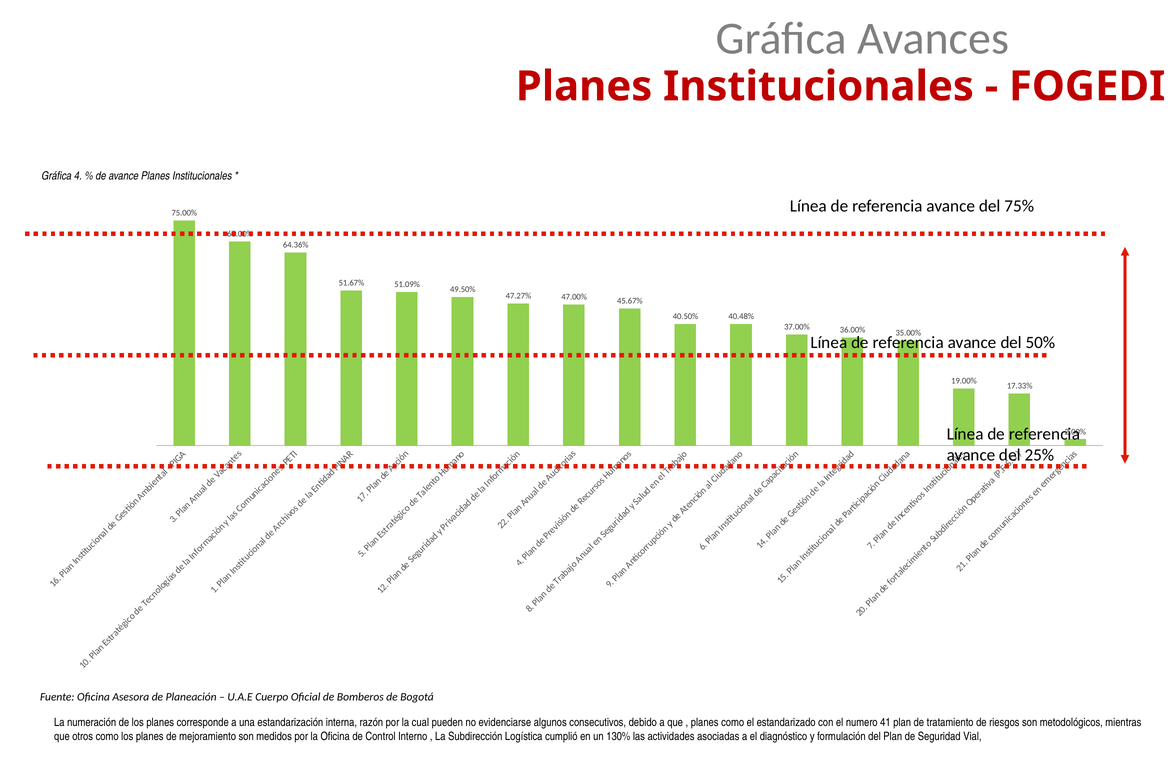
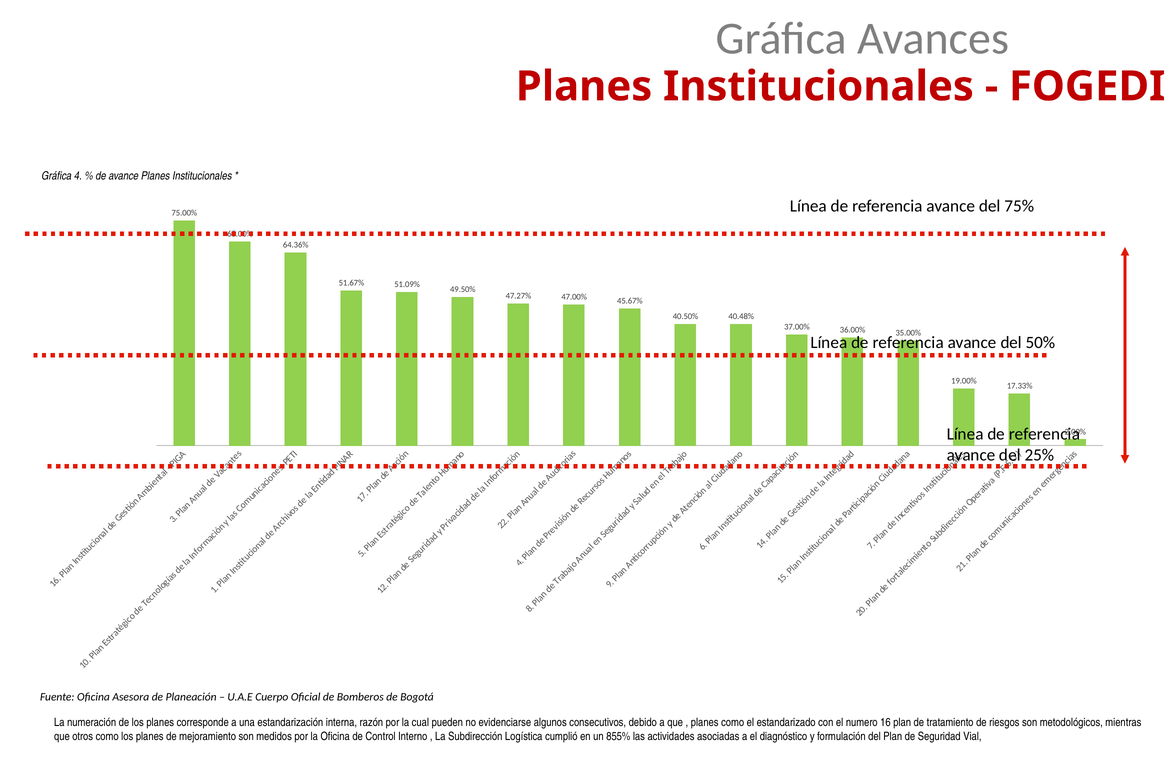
41: 41 -> 16
130%: 130% -> 855%
